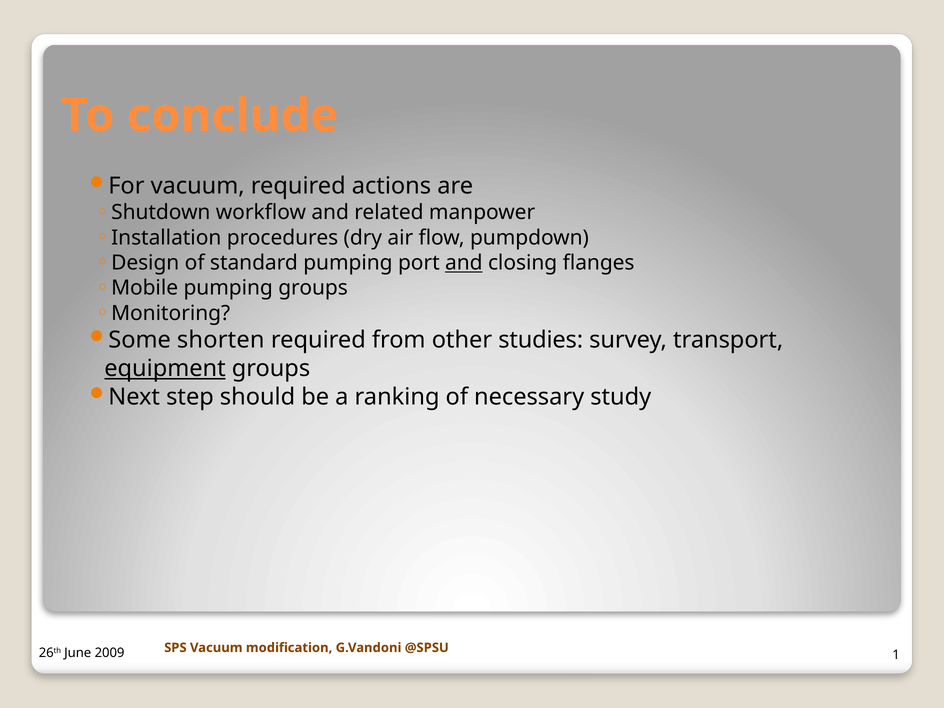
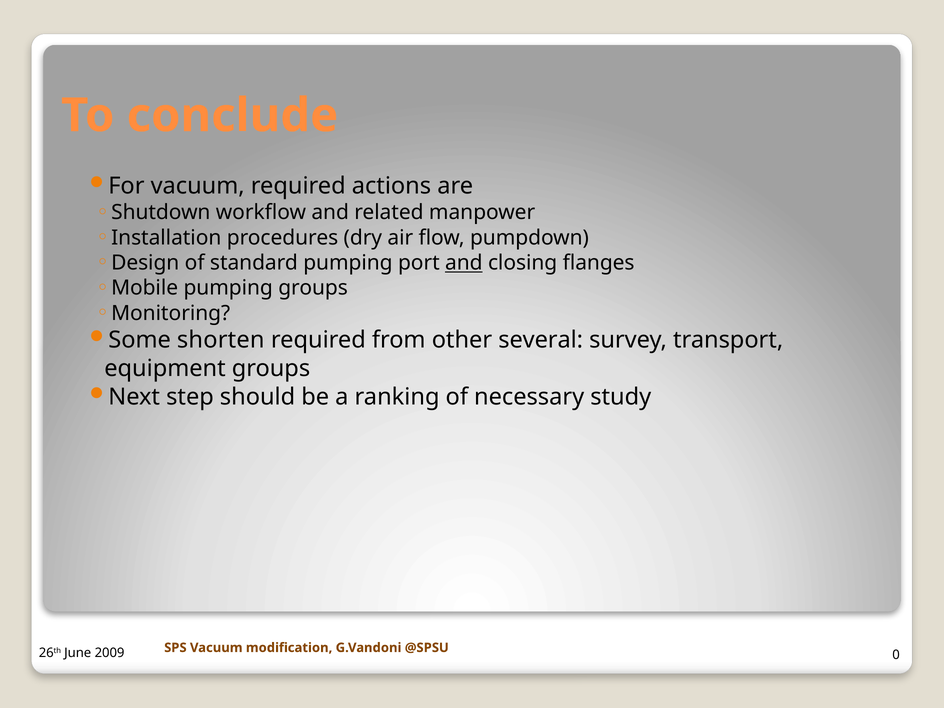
studies: studies -> several
equipment underline: present -> none
1: 1 -> 0
